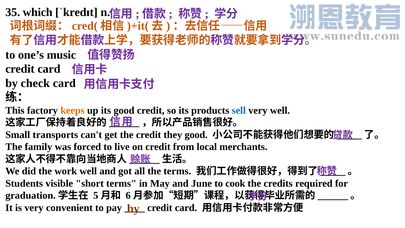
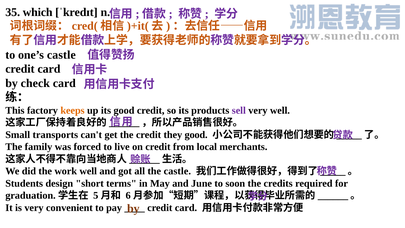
one’s music: music -> castle
sell colour: blue -> purple
the terms: terms -> castle
visible: visible -> design
cook: cook -> soon
